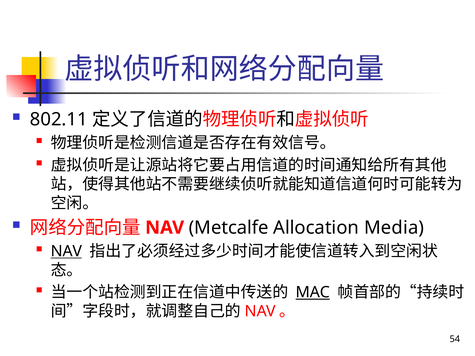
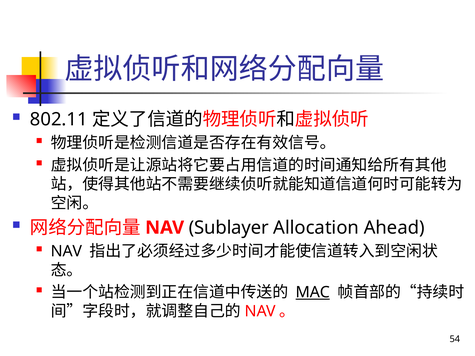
Metcalfe: Metcalfe -> Sublayer
Media: Media -> Ahead
NAV at (66, 251) underline: present -> none
